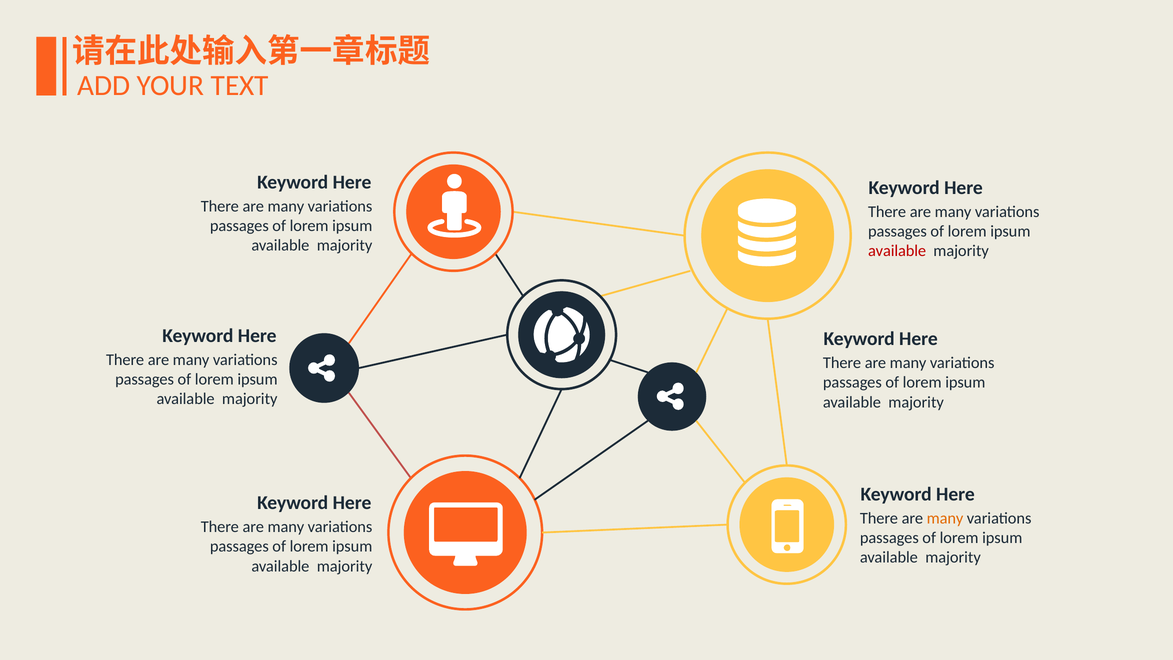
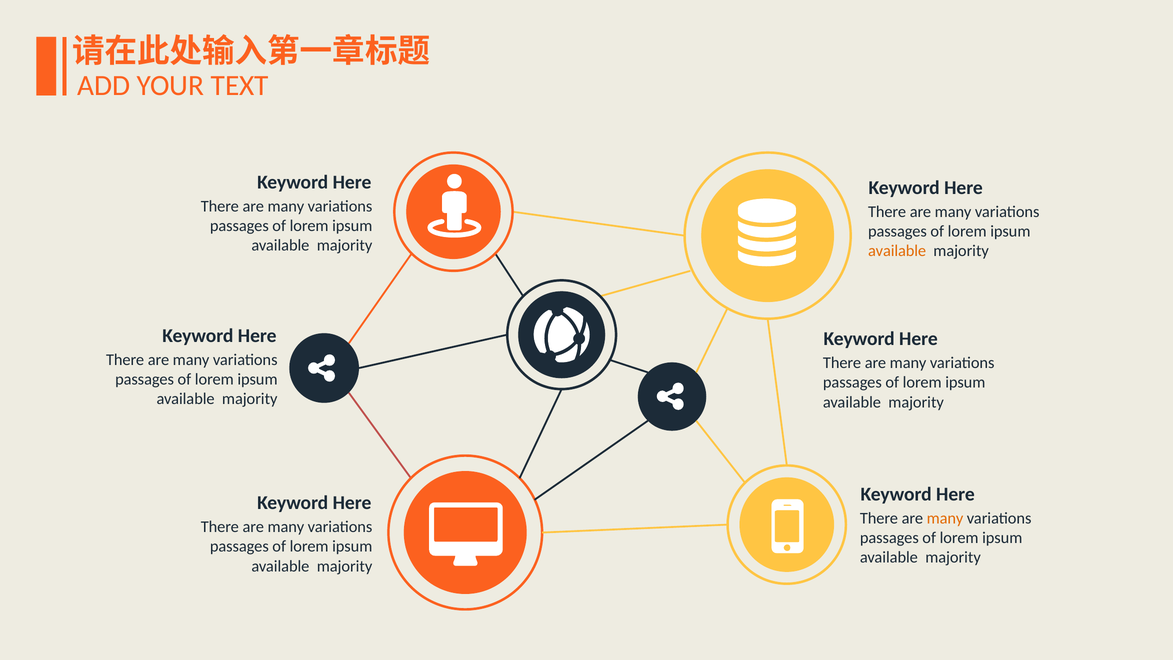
available at (897, 251) colour: red -> orange
